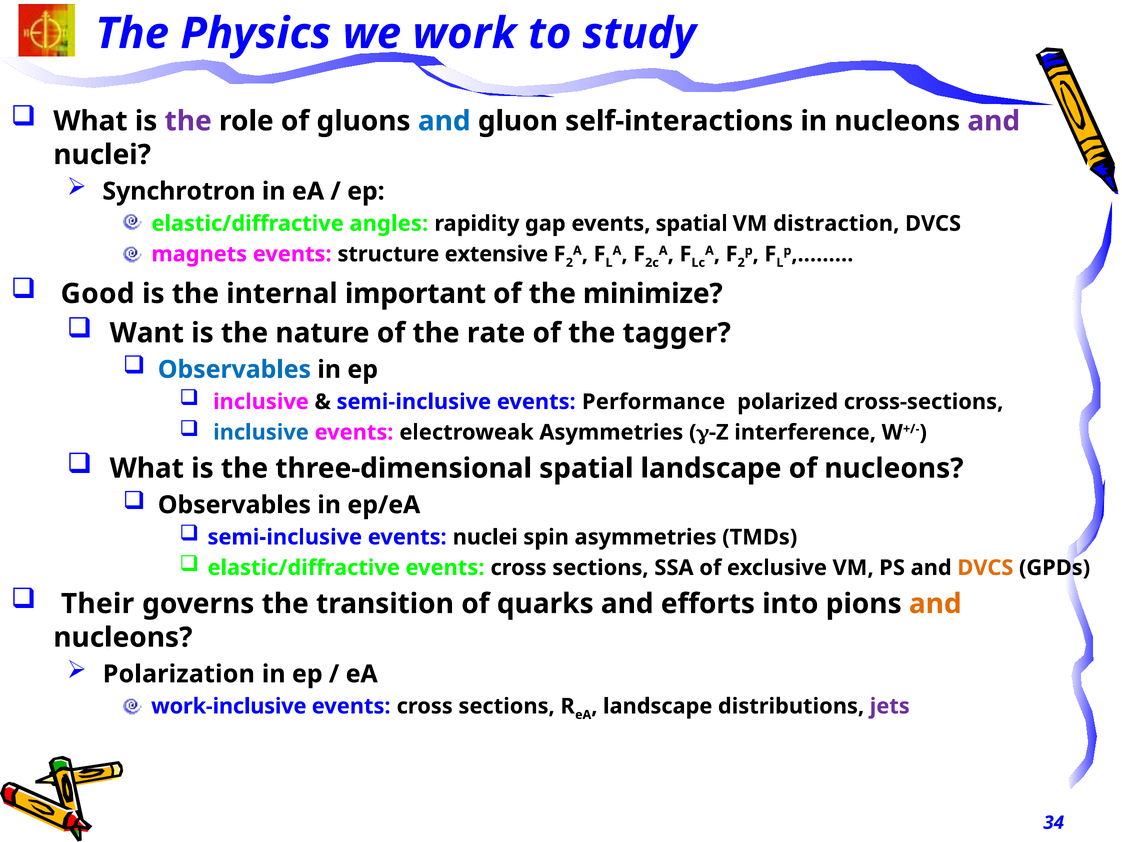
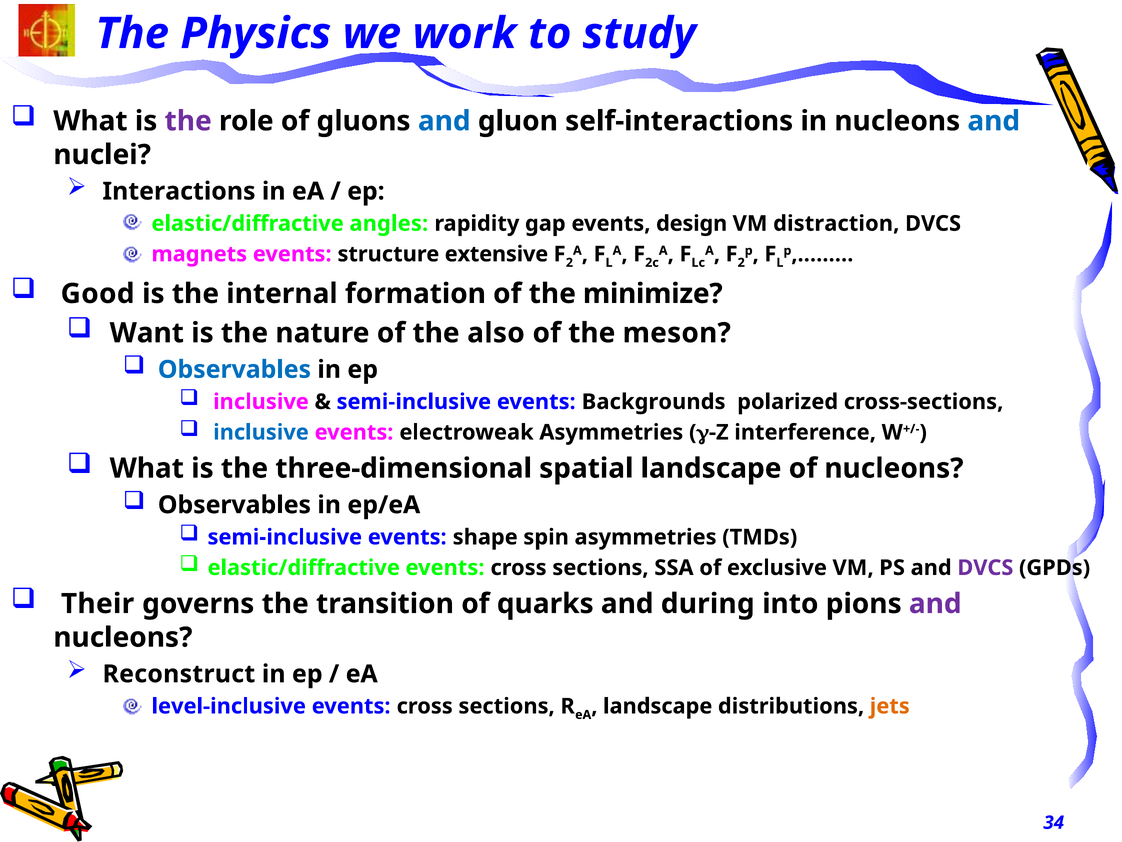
and at (994, 121) colour: purple -> blue
Synchrotron: Synchrotron -> Interactions
events spatial: spatial -> design
important: important -> formation
rate: rate -> also
tagger: tagger -> meson
Performance: Performance -> Backgrounds
events nuclei: nuclei -> shape
DVCS at (985, 567) colour: orange -> purple
efforts: efforts -> during
and at (935, 603) colour: orange -> purple
Polarization: Polarization -> Reconstruct
work-inclusive: work-inclusive -> level-inclusive
jets colour: purple -> orange
